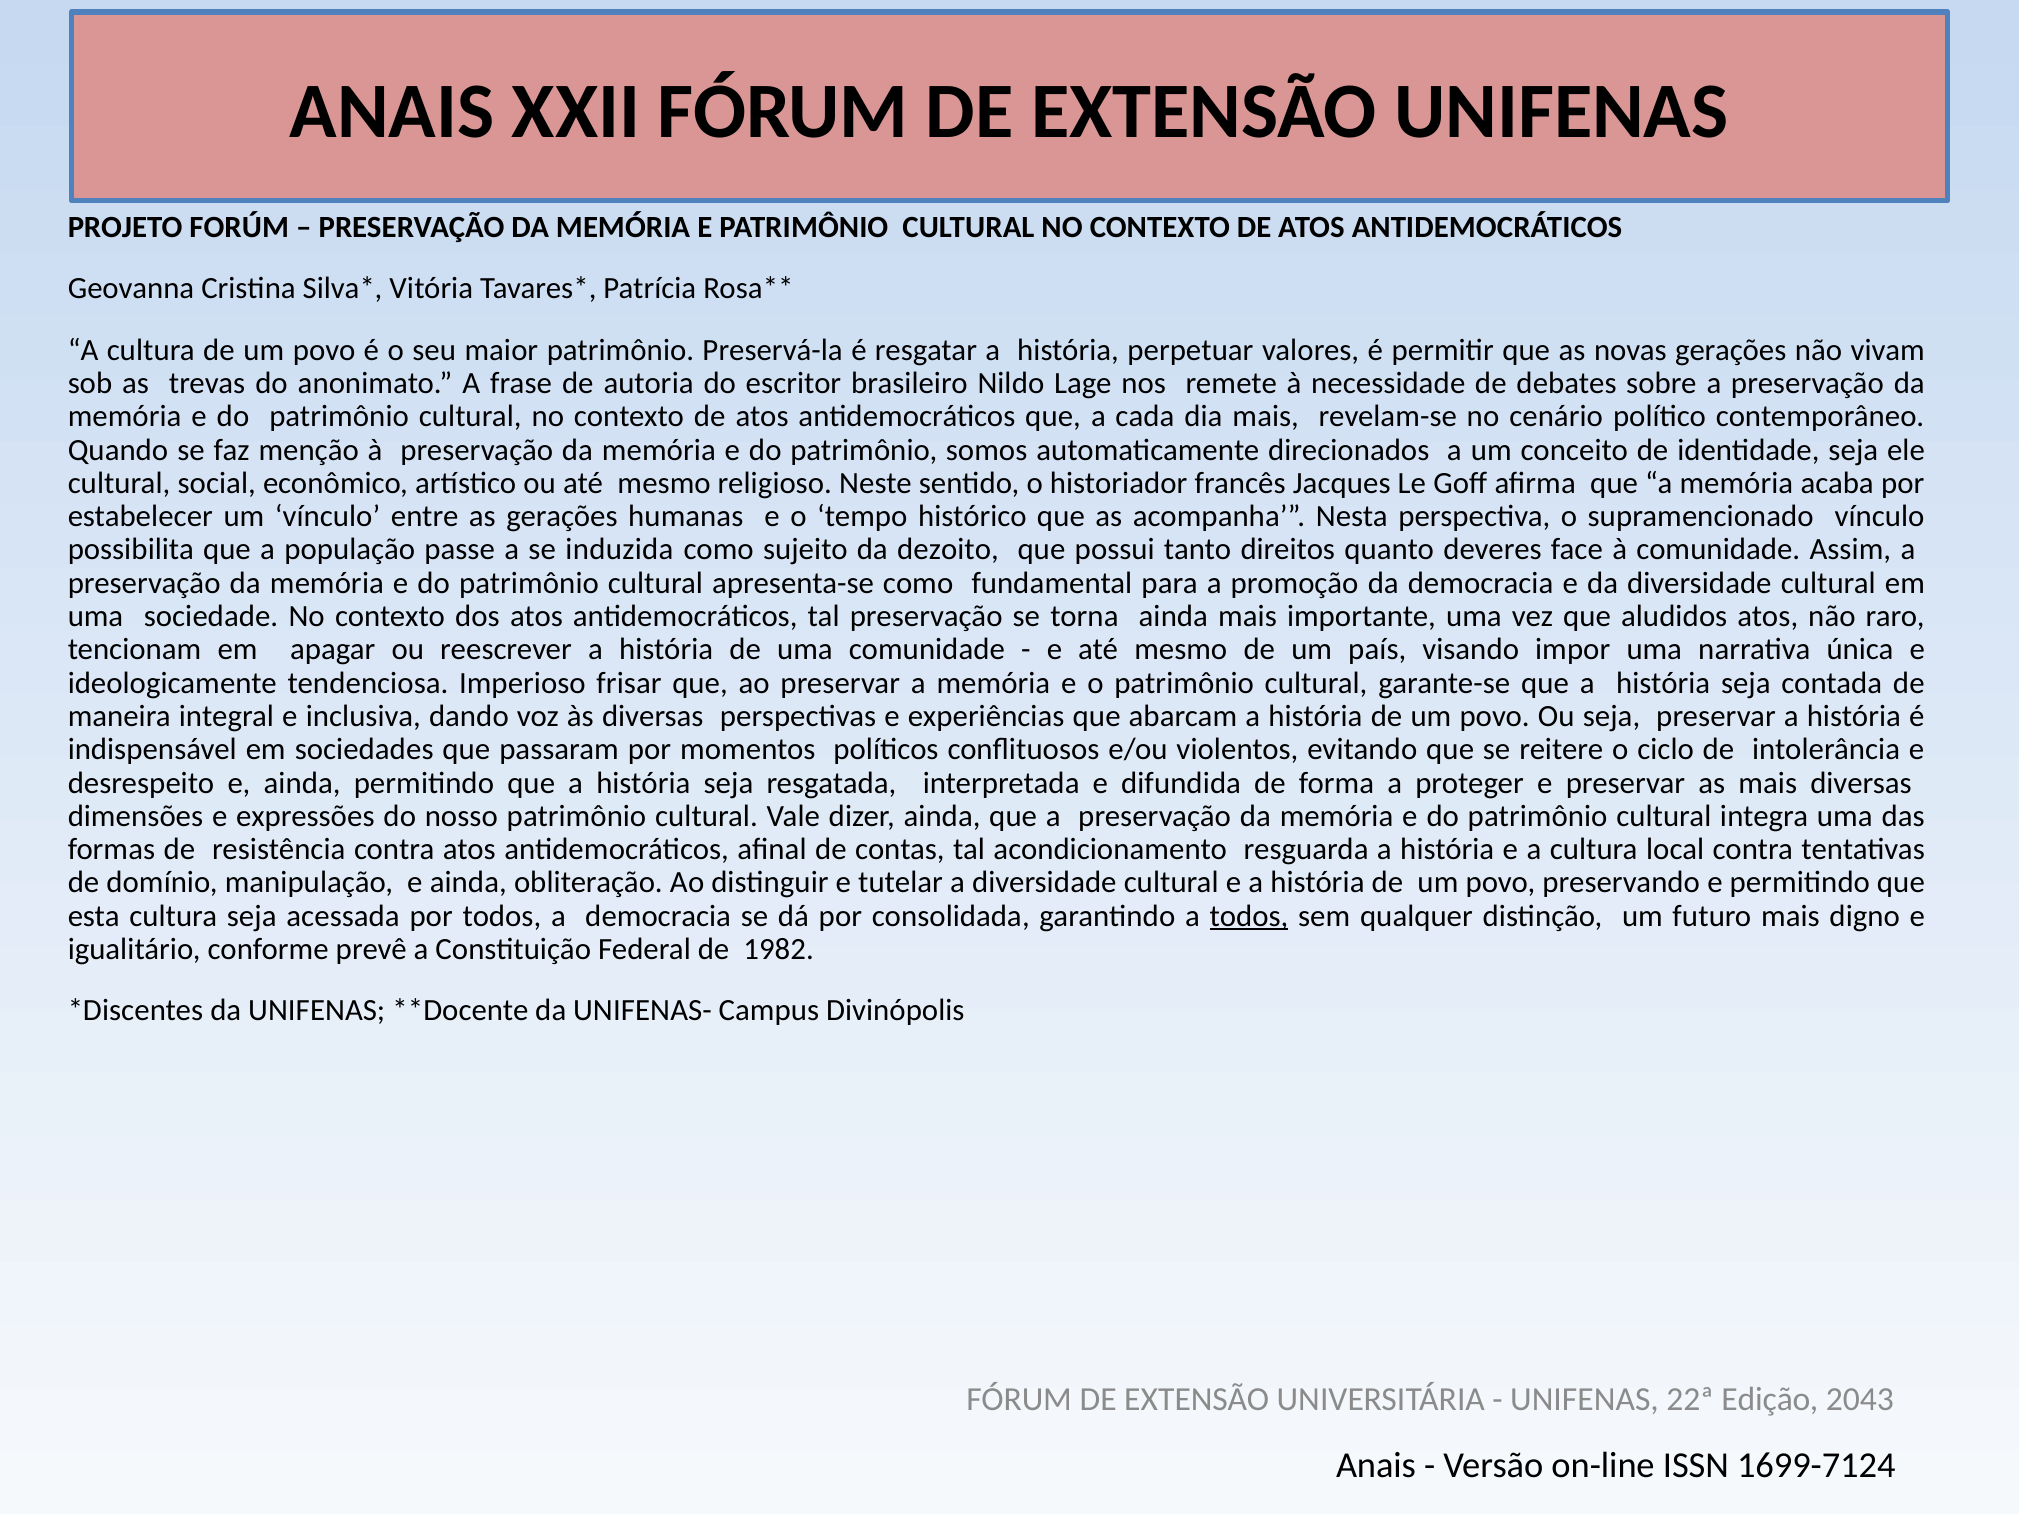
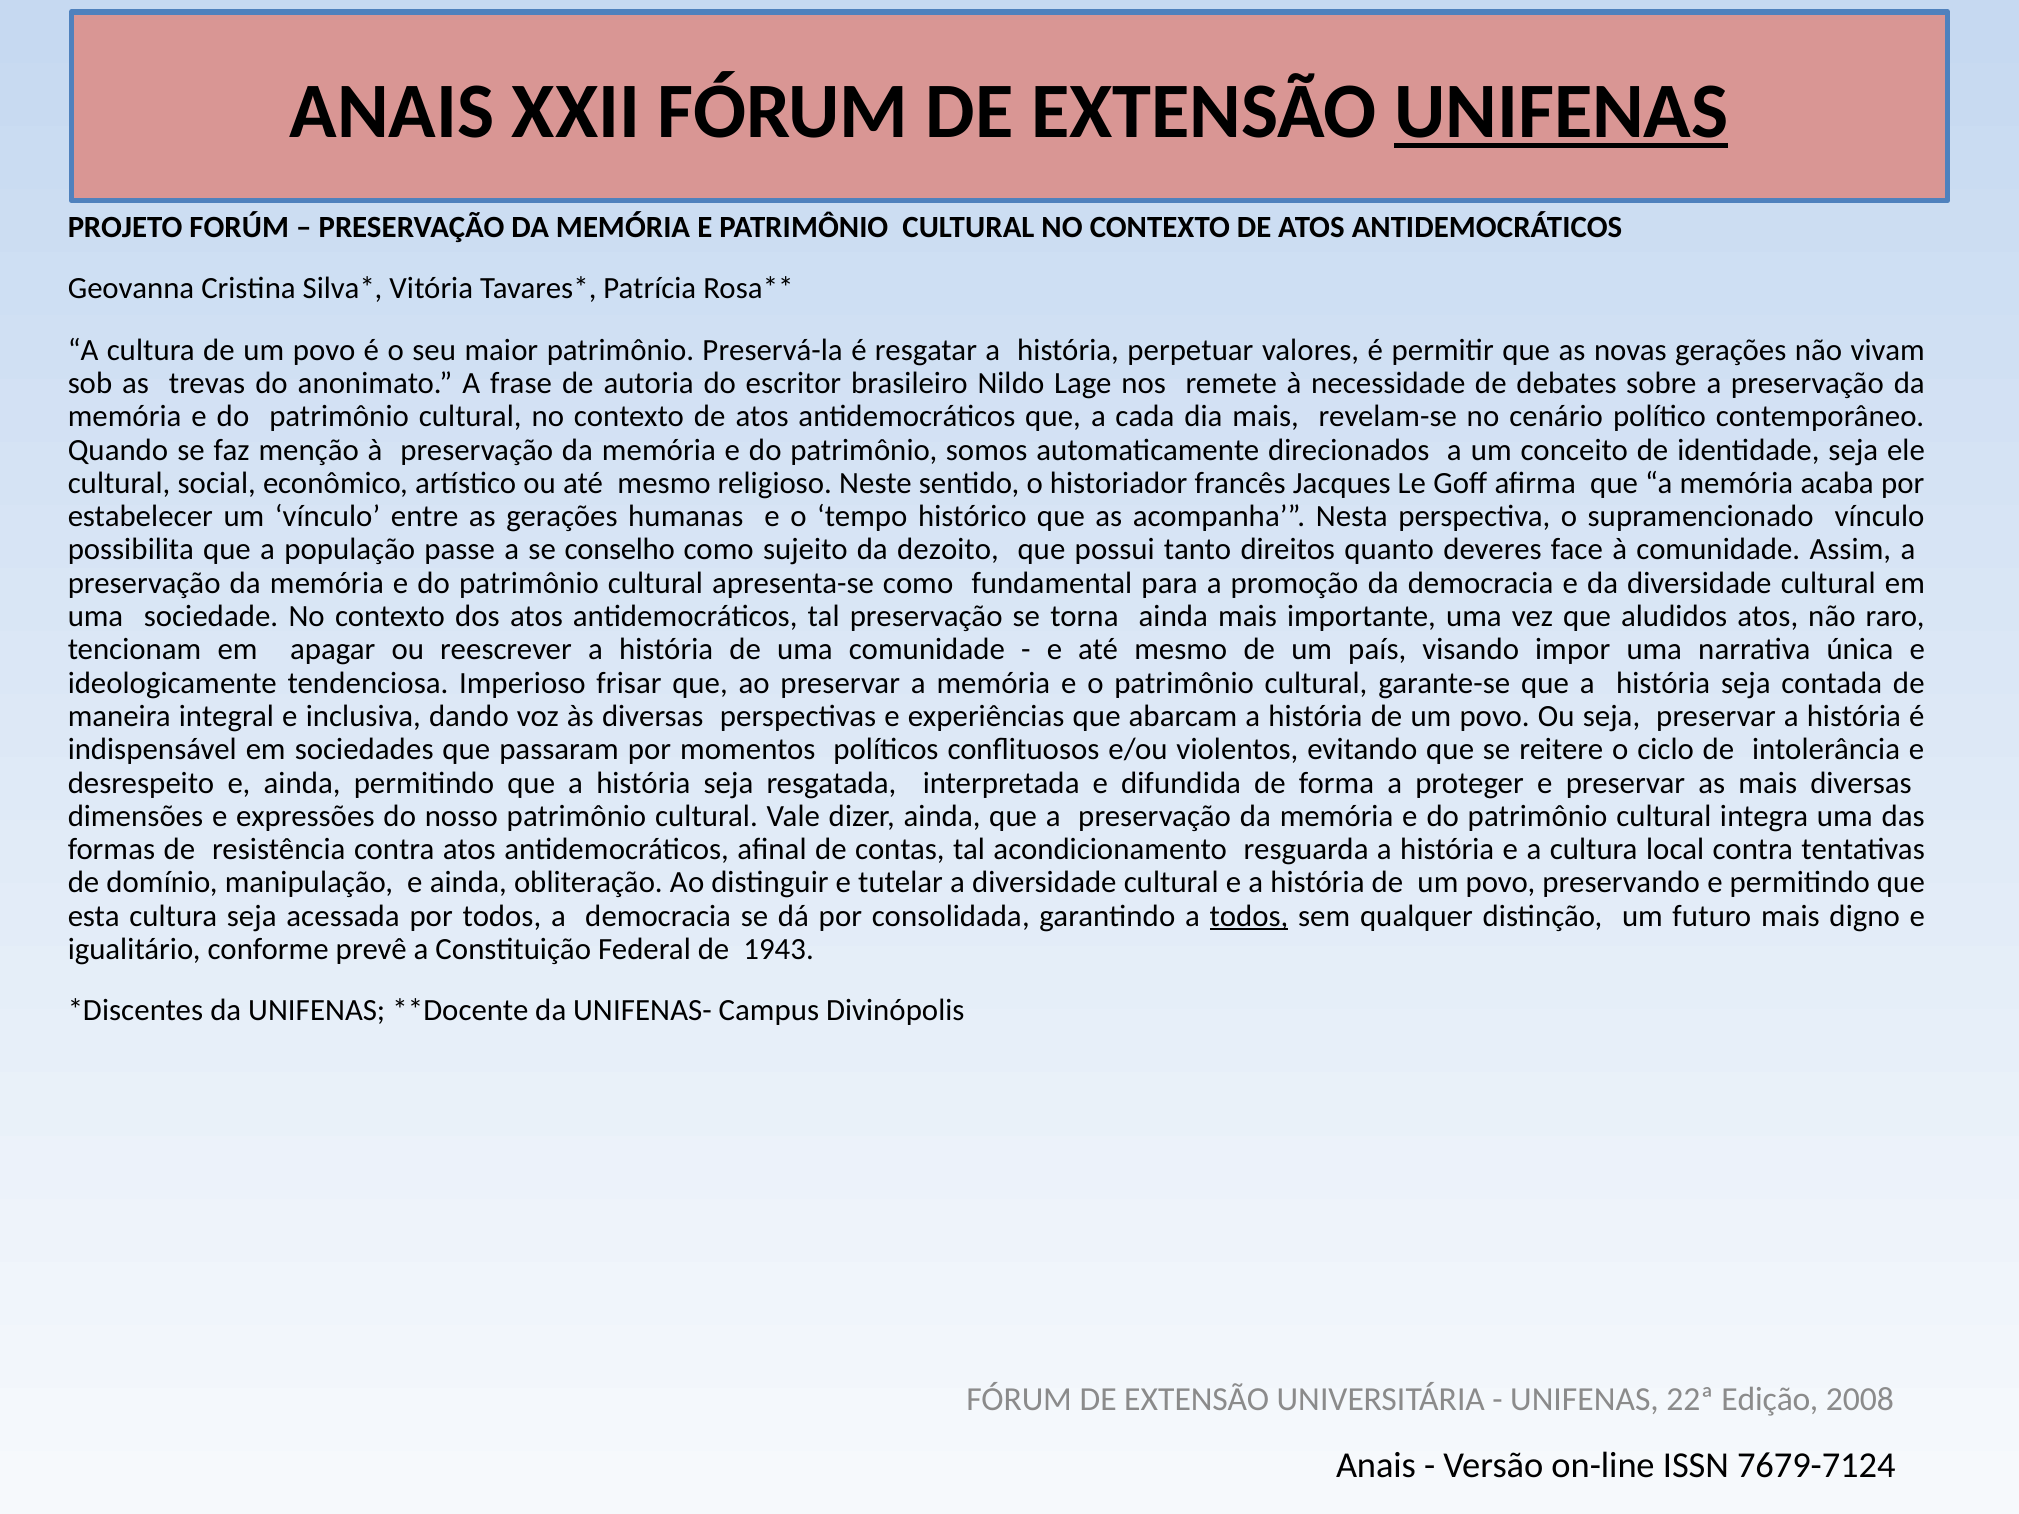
UNIFENAS at (1561, 112) underline: none -> present
induzida: induzida -> conselho
1982: 1982 -> 1943
2043: 2043 -> 2008
1699-7124: 1699-7124 -> 7679-7124
